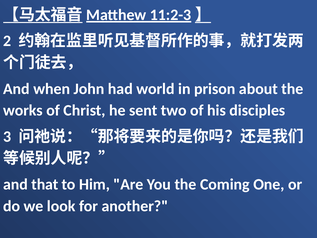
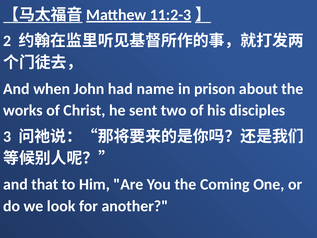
world: world -> name
